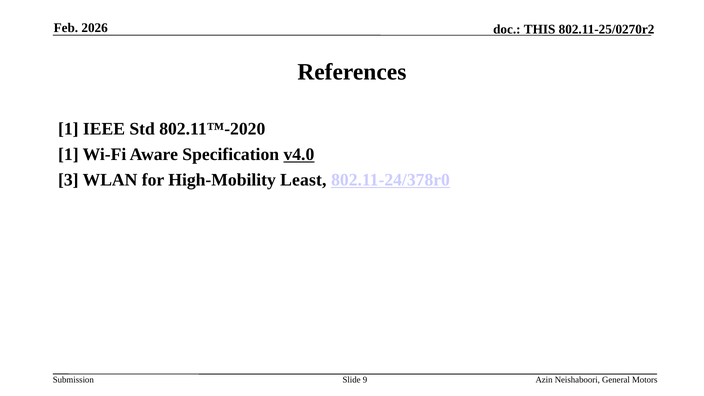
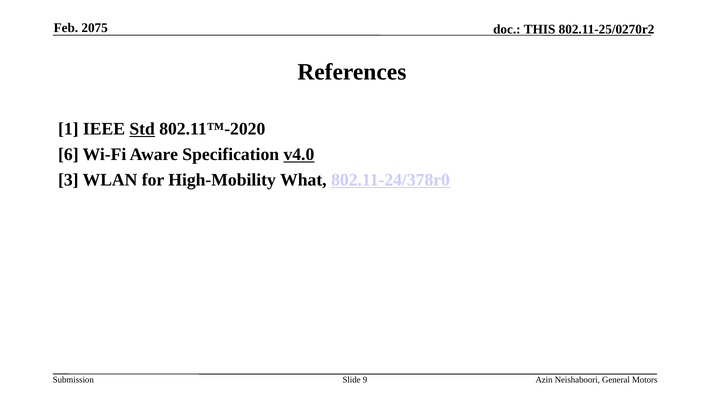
2026: 2026 -> 2075
Std underline: none -> present
1 at (68, 154): 1 -> 6
Least: Least -> What
